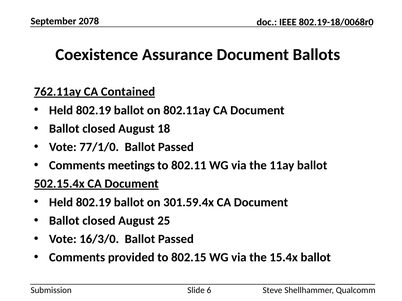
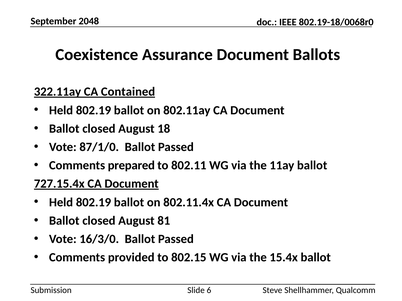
2078: 2078 -> 2048
762.11ay: 762.11ay -> 322.11ay
77/1/0: 77/1/0 -> 87/1/0
meetings: meetings -> prepared
502.15.4x: 502.15.4x -> 727.15.4x
301.59.4x: 301.59.4x -> 802.11.4x
25: 25 -> 81
